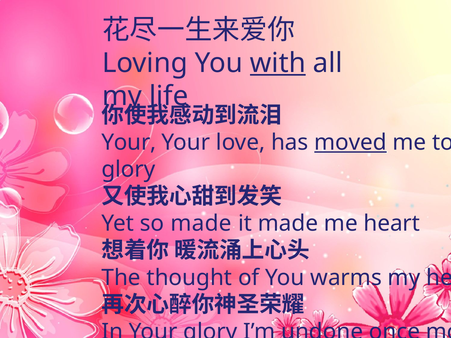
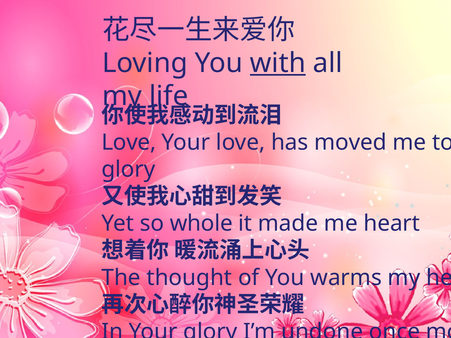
Your at (129, 142): Your -> Love
moved underline: present -> none
so made: made -> whole
